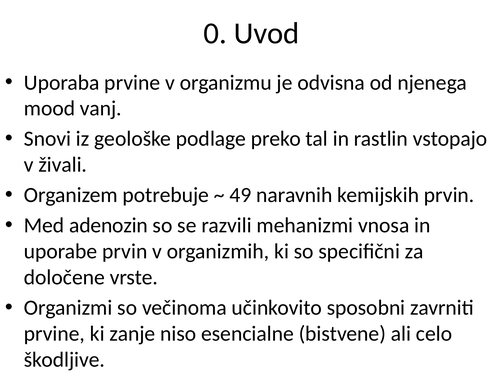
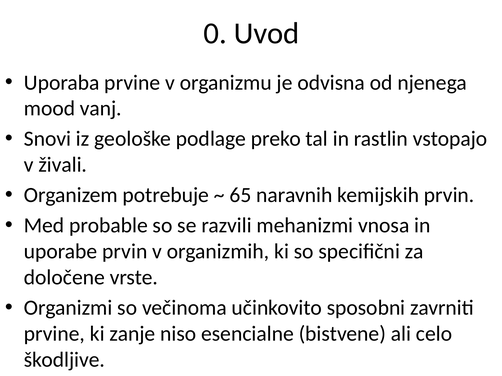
49: 49 -> 65
adenozin: adenozin -> probable
